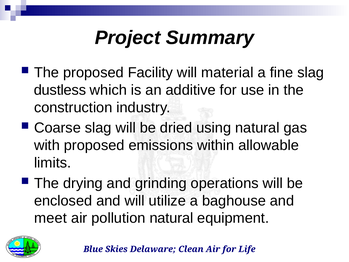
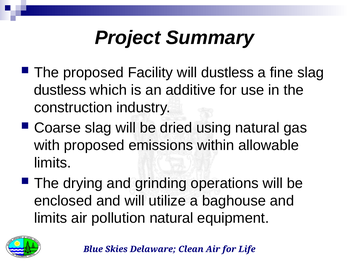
will material: material -> dustless
meet at (51, 218): meet -> limits
